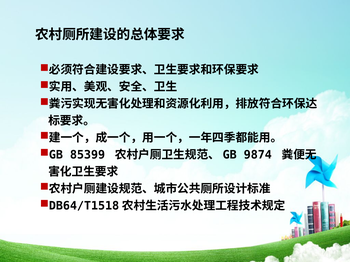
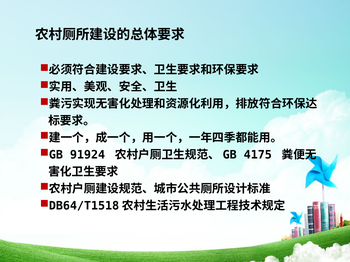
85399: 85399 -> 91924
9874: 9874 -> 4175
